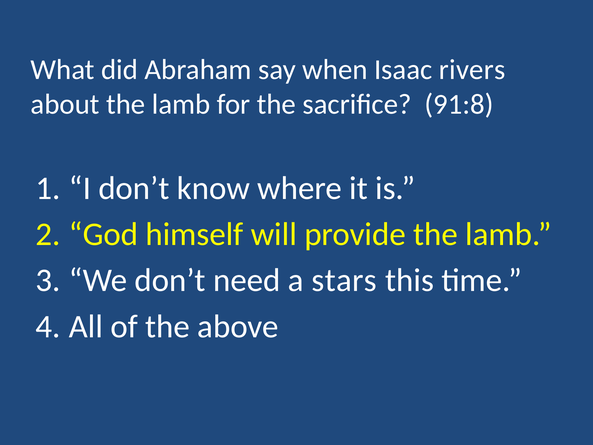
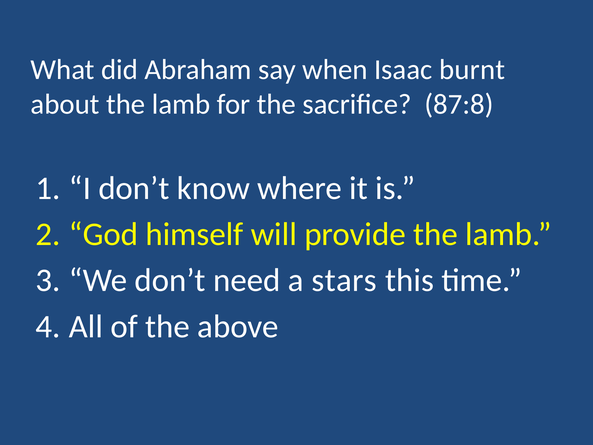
rivers: rivers -> burnt
91:8: 91:8 -> 87:8
